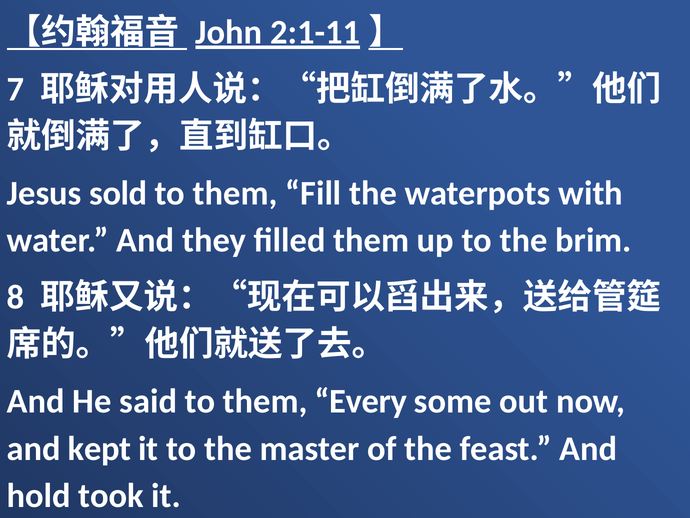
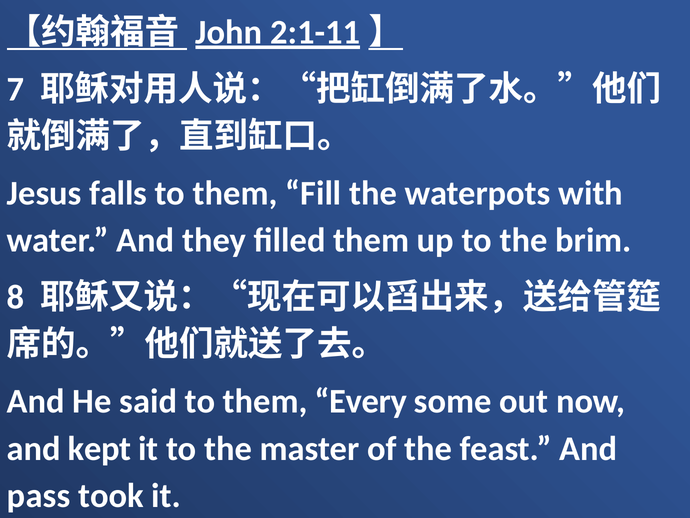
sold: sold -> falls
hold: hold -> pass
